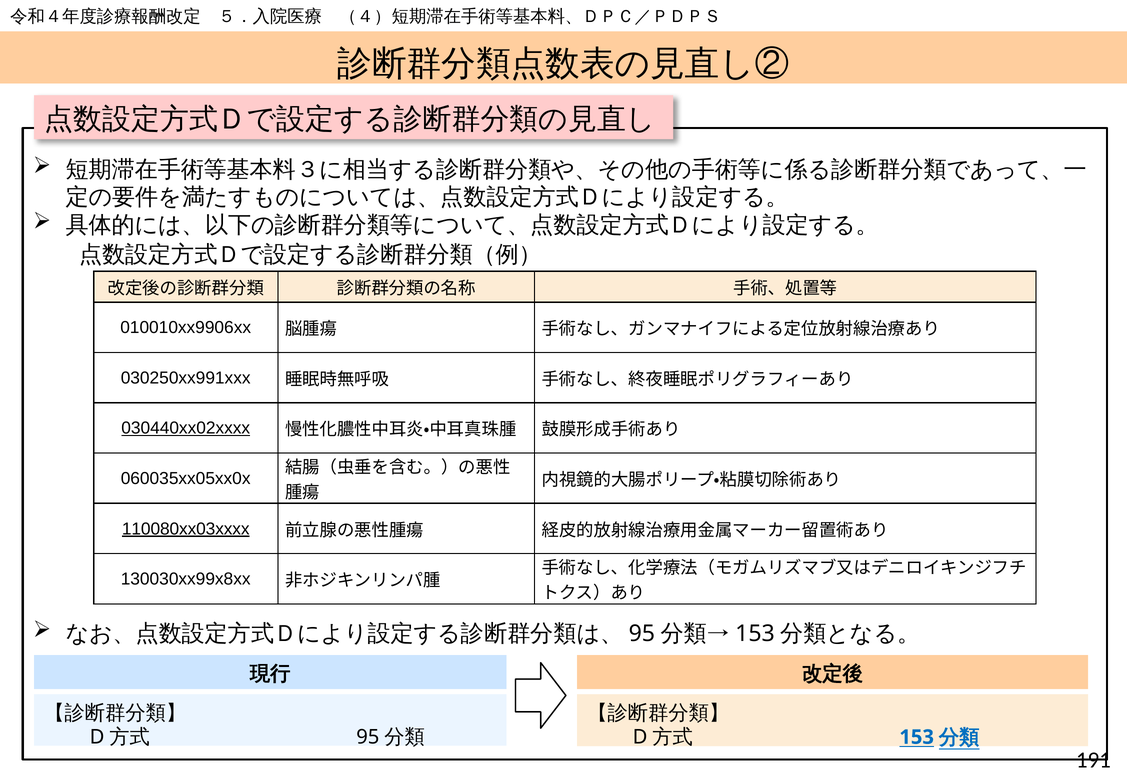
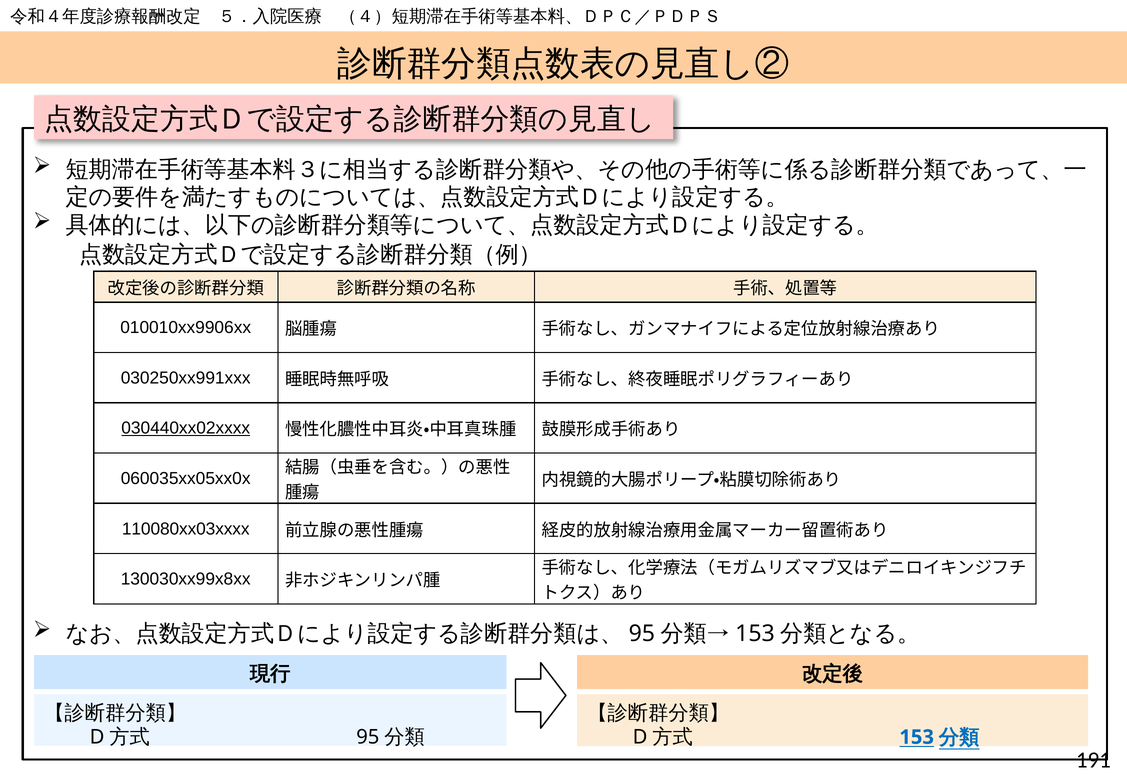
110080xx03xxxx underline: present -> none
